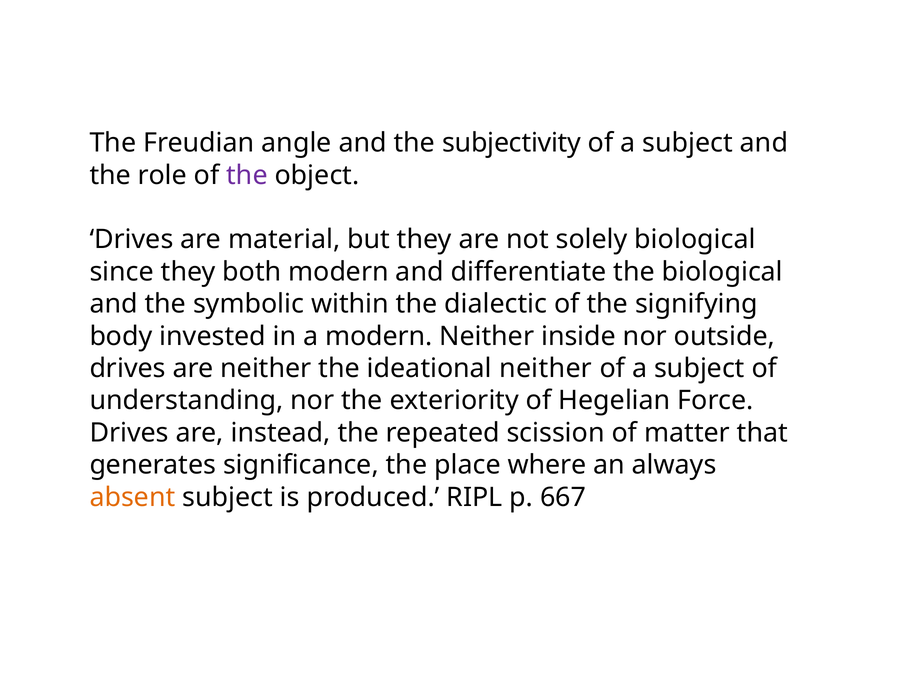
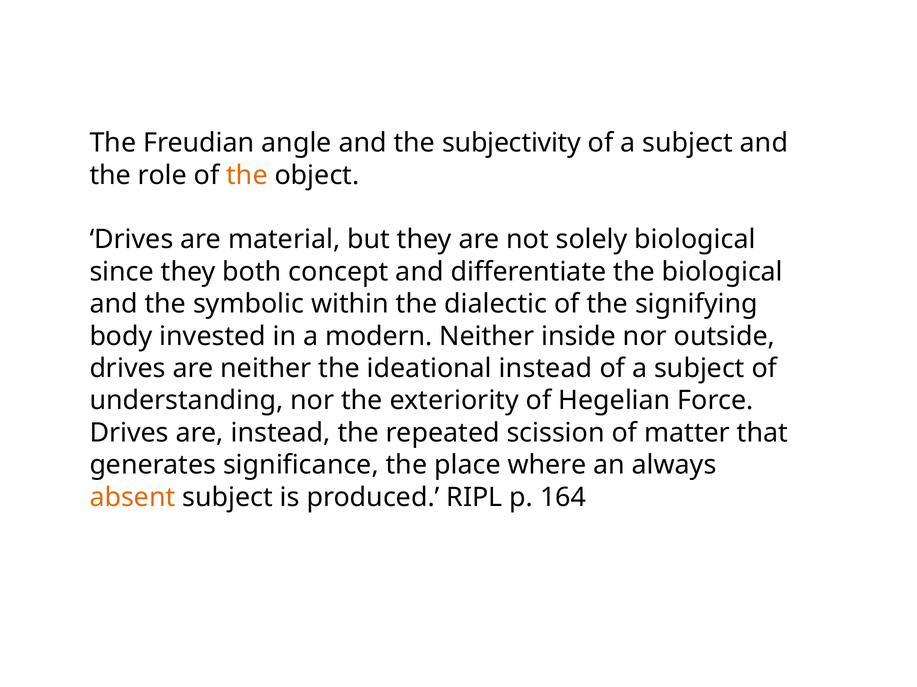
the at (247, 175) colour: purple -> orange
both modern: modern -> concept
ideational neither: neither -> instead
667: 667 -> 164
